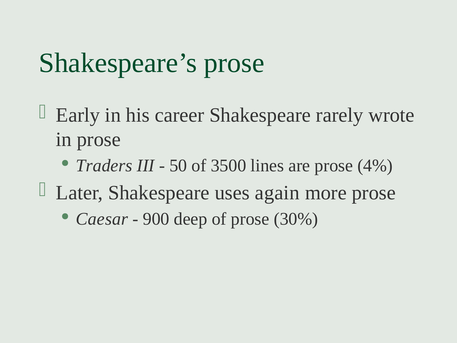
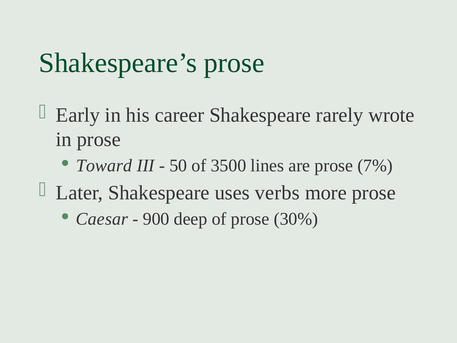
Traders: Traders -> Toward
4%: 4% -> 7%
again: again -> verbs
